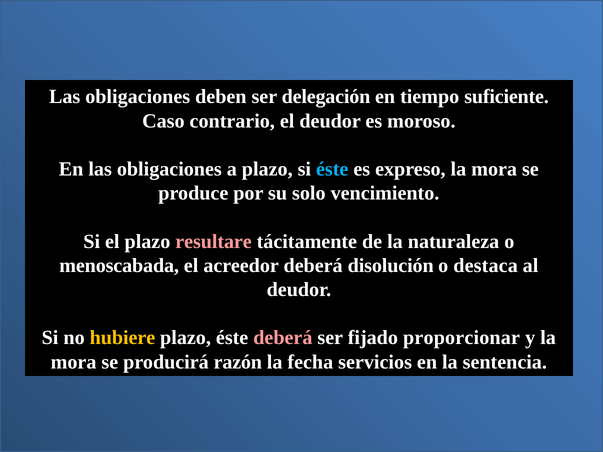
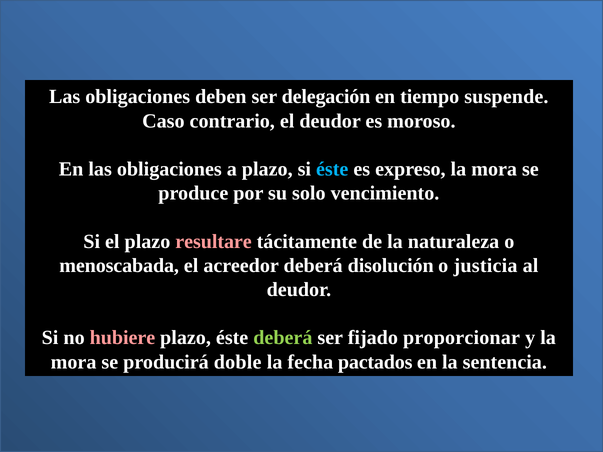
suficiente: suficiente -> suspende
destaca: destaca -> justicia
hubiere colour: yellow -> pink
deberá at (283, 338) colour: pink -> light green
razón: razón -> doble
servicios: servicios -> pactados
